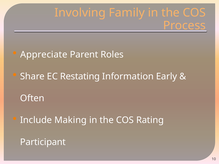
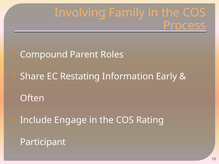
Appreciate: Appreciate -> Compound
Making: Making -> Engage
